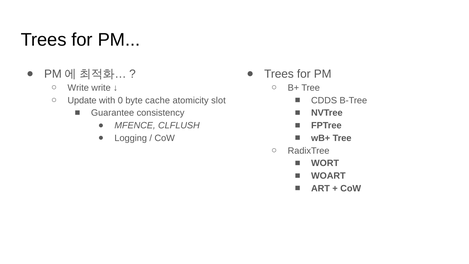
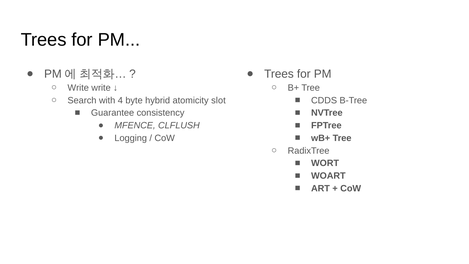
Update: Update -> Search
0: 0 -> 4
cache: cache -> hybrid
